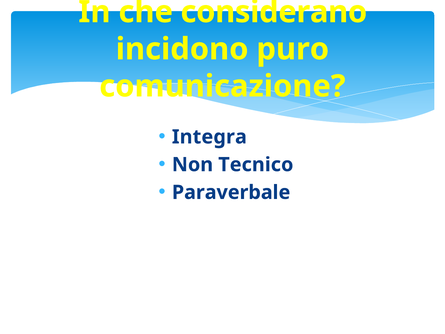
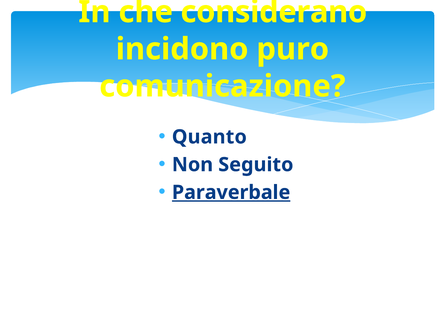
Integra: Integra -> Quanto
Tecnico: Tecnico -> Seguito
Paraverbale underline: none -> present
